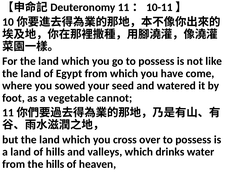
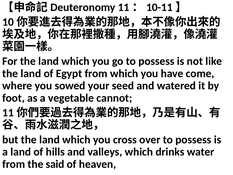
the hills: hills -> said
